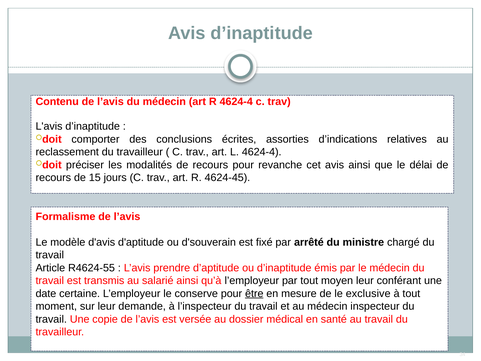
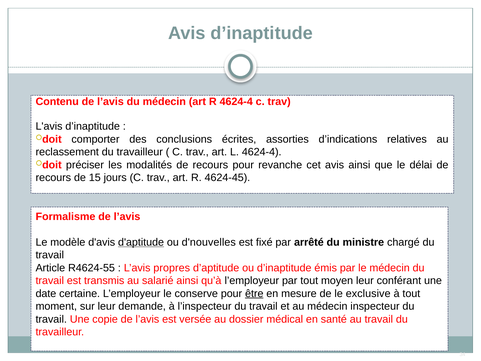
d'aptitude underline: none -> present
d'souverain: d'souverain -> d'nouvelles
prendre: prendre -> propres
